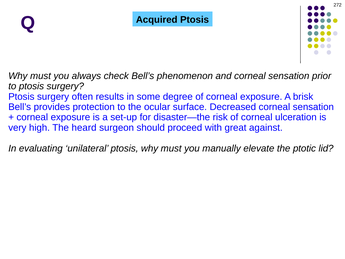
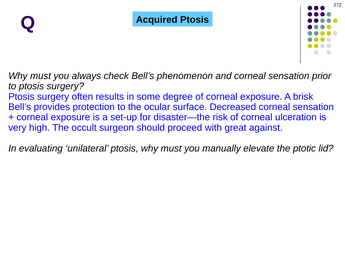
heard: heard -> occult
